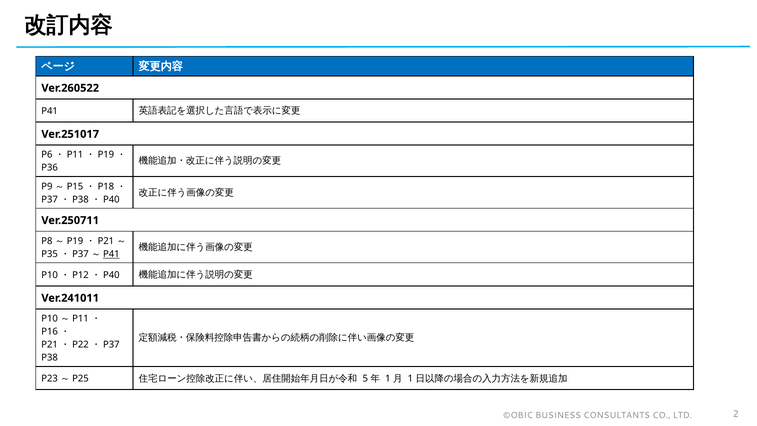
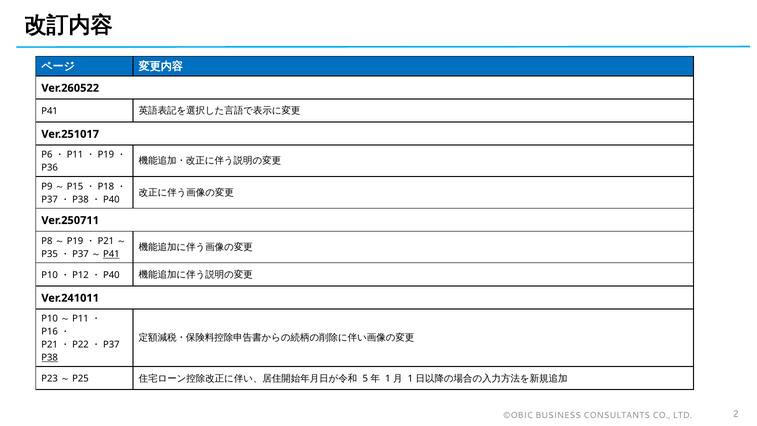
P38 at (50, 358) underline: none -> present
